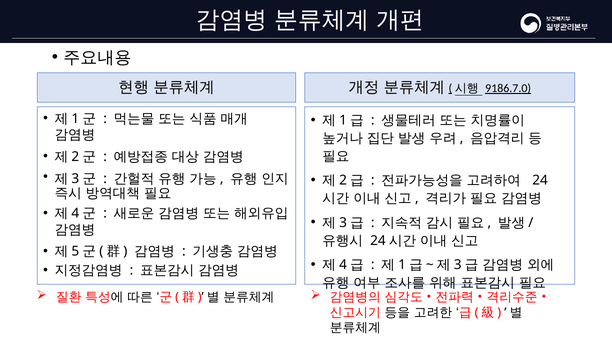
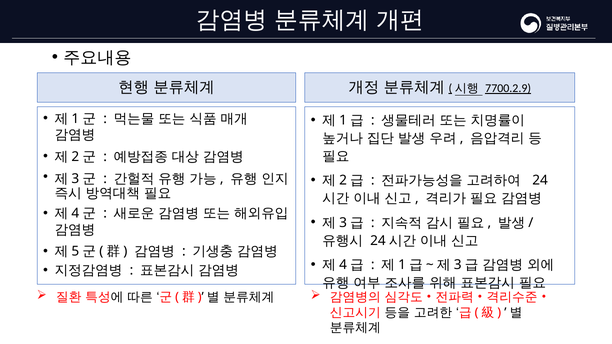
9186.7.0: 9186.7.0 -> 7700.2.9
